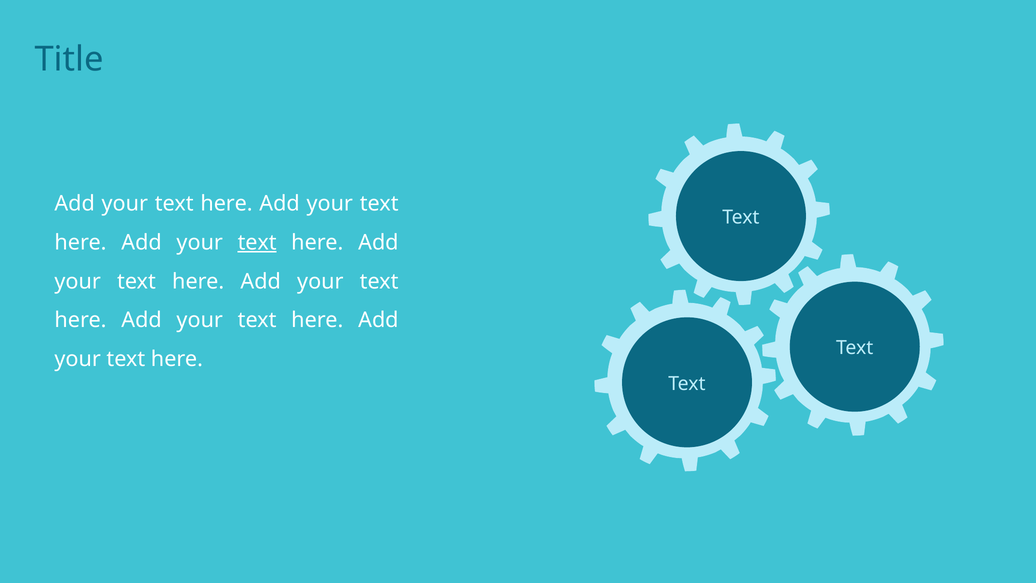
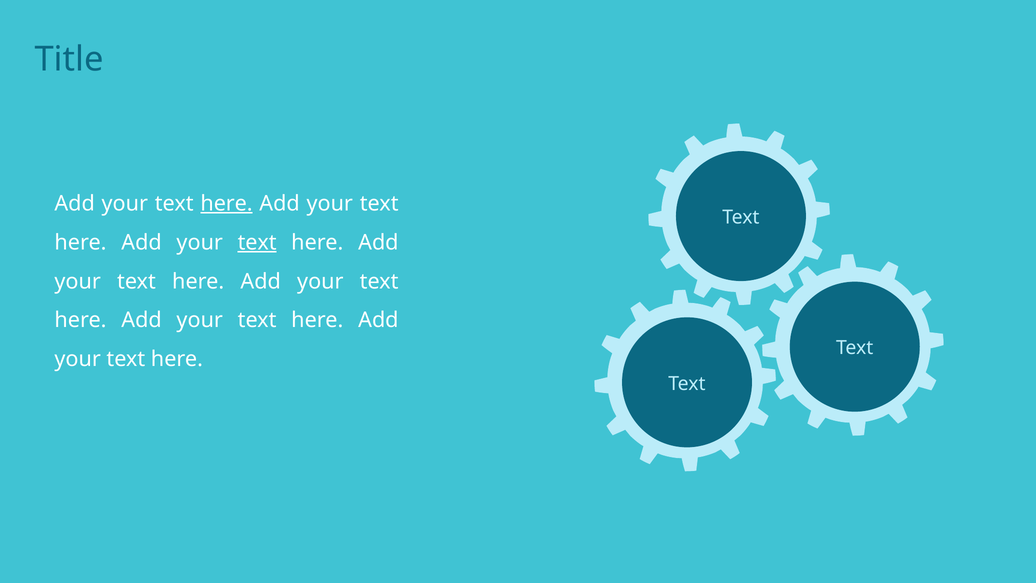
here at (227, 203) underline: none -> present
